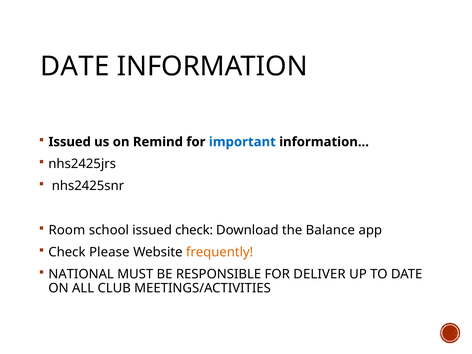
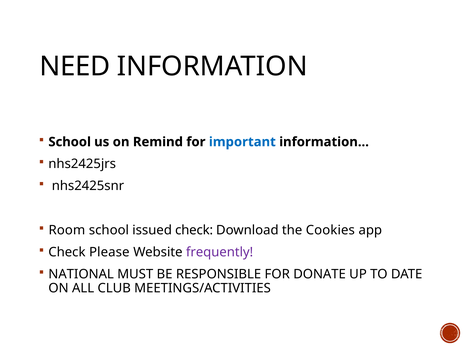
DATE at (75, 66): DATE -> NEED
Issued at (70, 142): Issued -> School
Balance: Balance -> Cookies
frequently colour: orange -> purple
DELIVER: DELIVER -> DONATE
